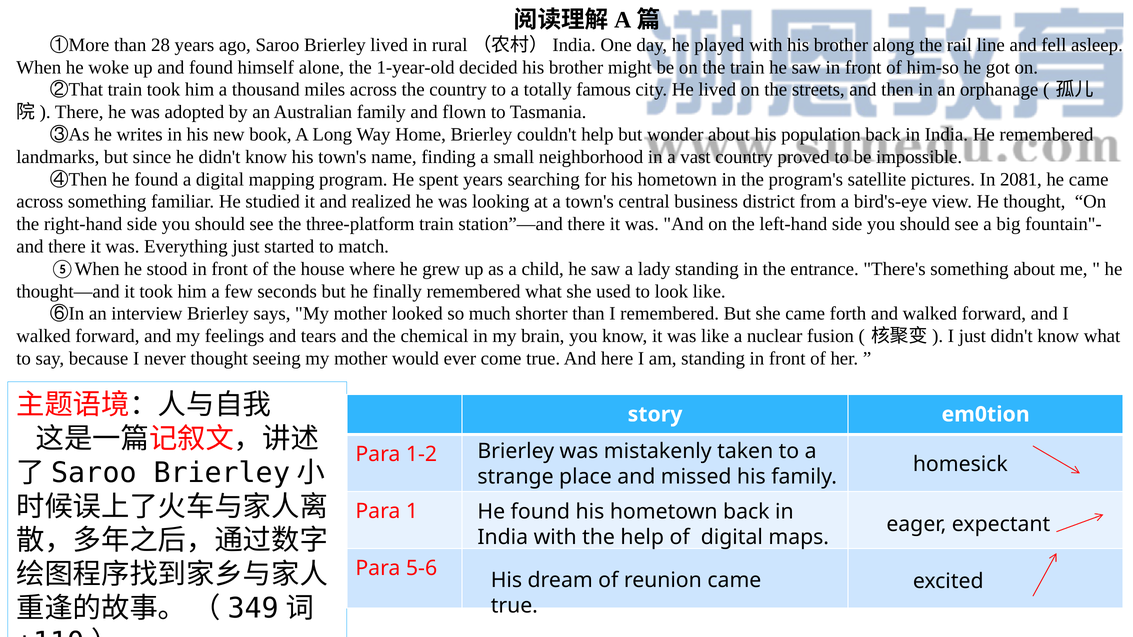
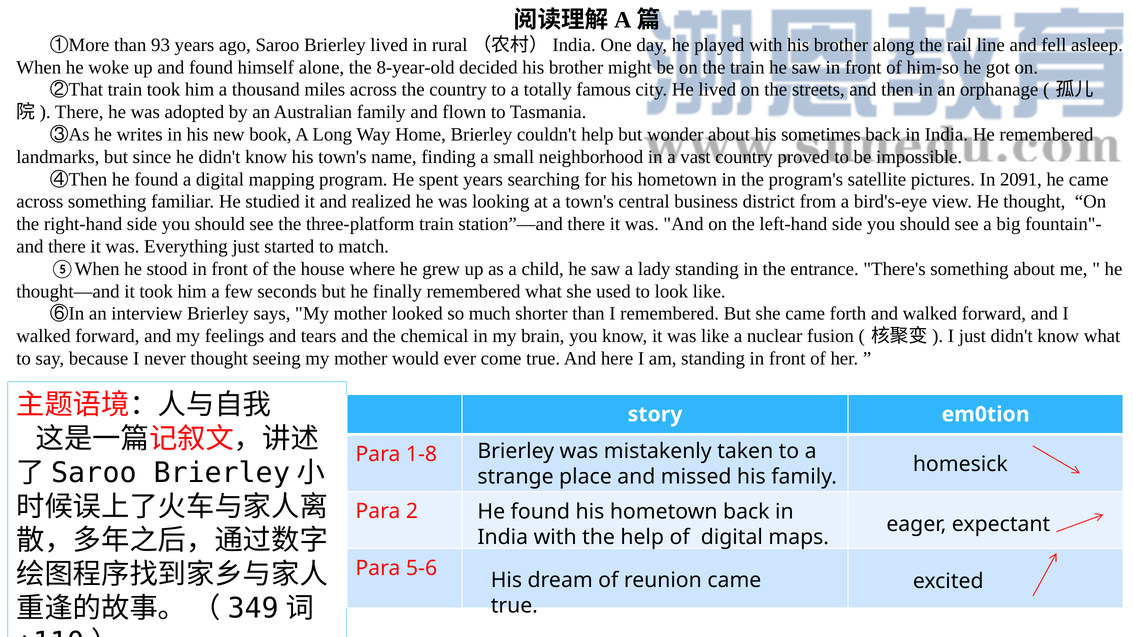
28: 28 -> 93
1-year-old: 1-year-old -> 8-year-old
population: population -> sometimes
2081: 2081 -> 2091
1-2: 1-2 -> 1-8
1: 1 -> 2
